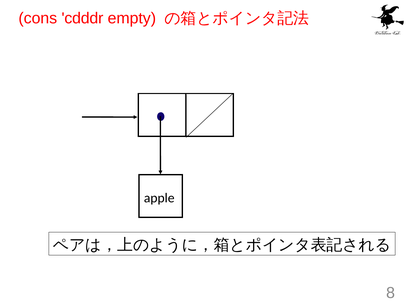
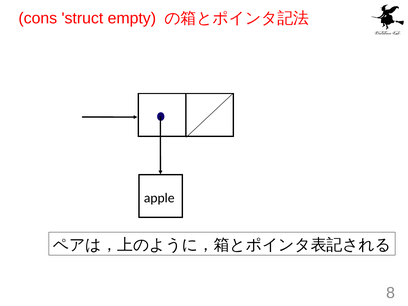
cdddr: cdddr -> struct
